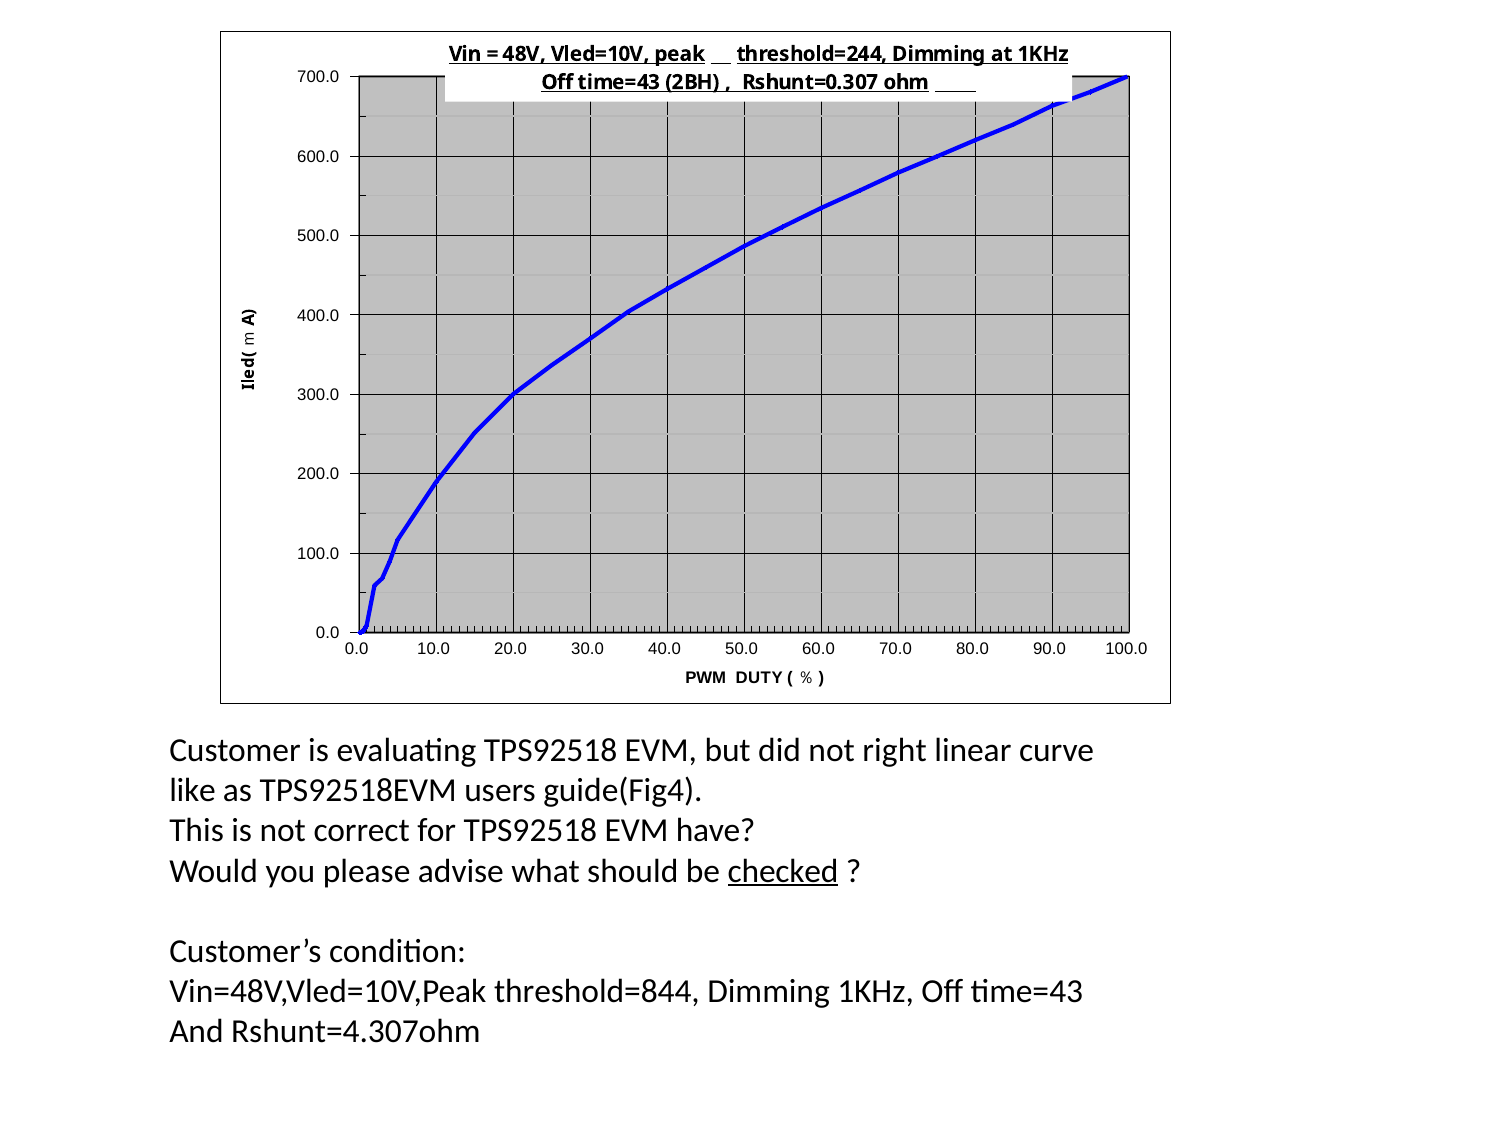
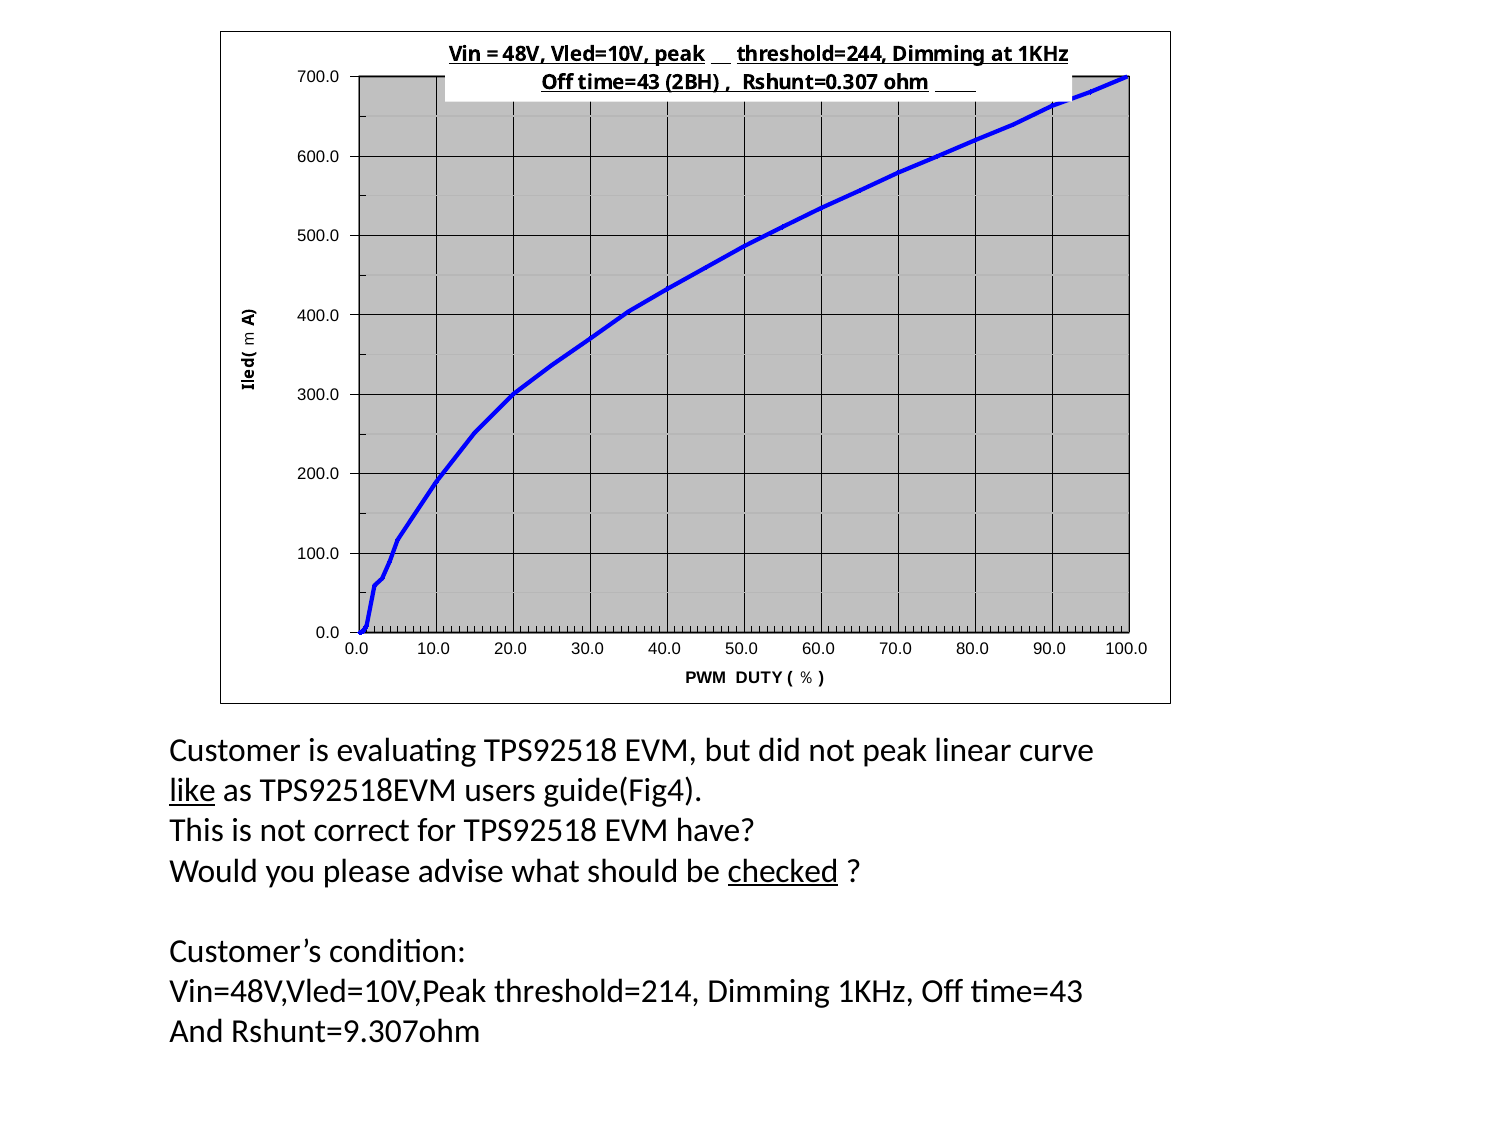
not right: right -> peak
like underline: none -> present
threshold=844: threshold=844 -> threshold=214
Rshunt=4.307ohm: Rshunt=4.307ohm -> Rshunt=9.307ohm
